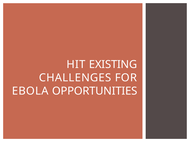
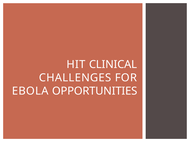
EXISTING: EXISTING -> CLINICAL
